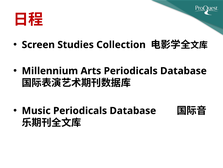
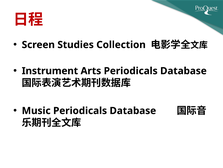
Millennium: Millennium -> Instrument
